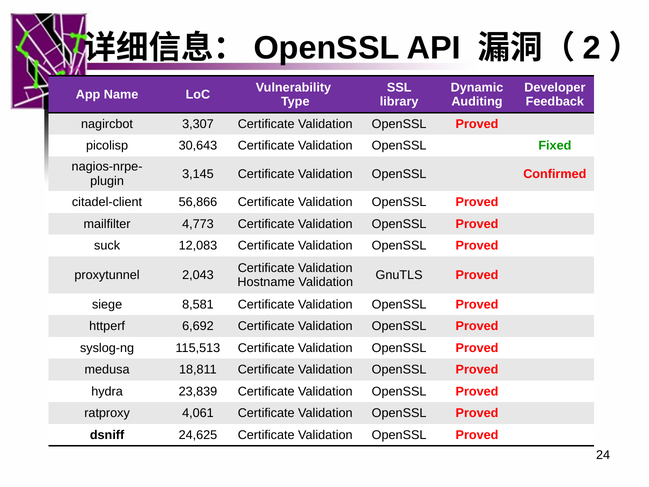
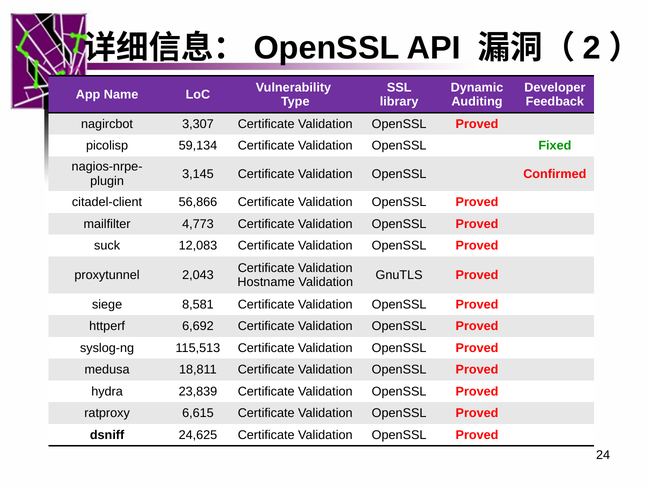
30,643: 30,643 -> 59,134
4,061: 4,061 -> 6,615
